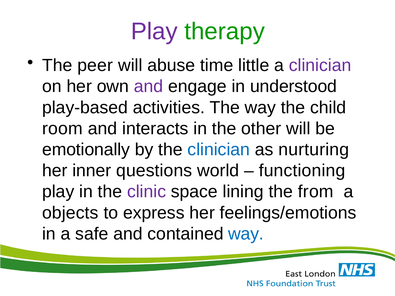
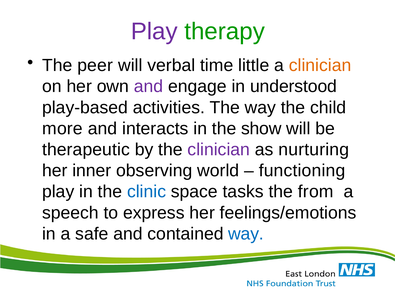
abuse: abuse -> verbal
clinician at (320, 65) colour: purple -> orange
room: room -> more
other: other -> show
emotionally: emotionally -> therapeutic
clinician at (219, 150) colour: blue -> purple
questions: questions -> observing
clinic colour: purple -> blue
lining: lining -> tasks
objects: objects -> speech
